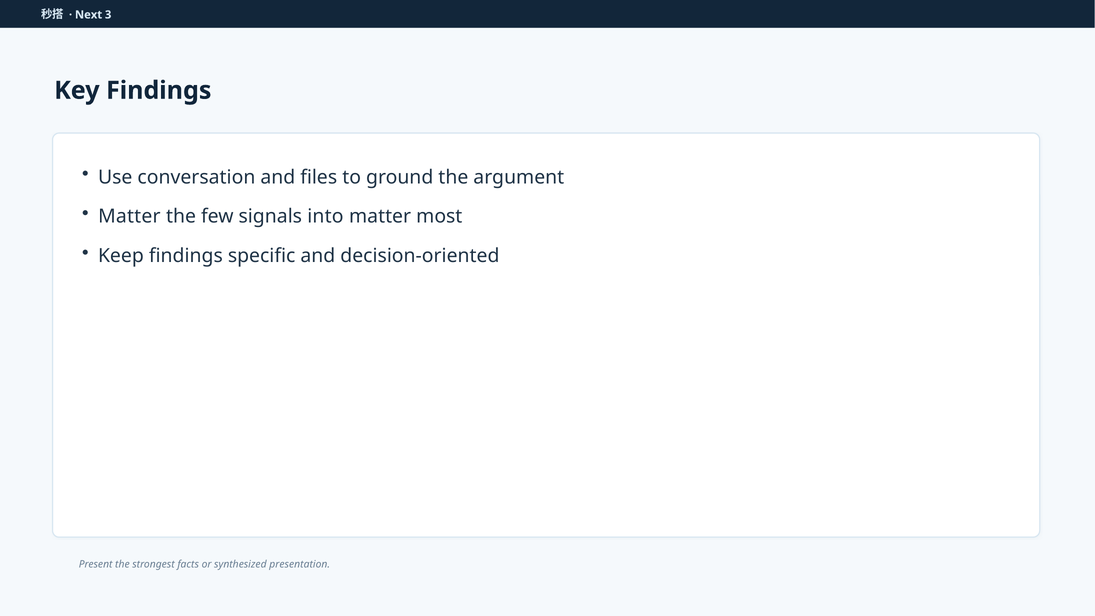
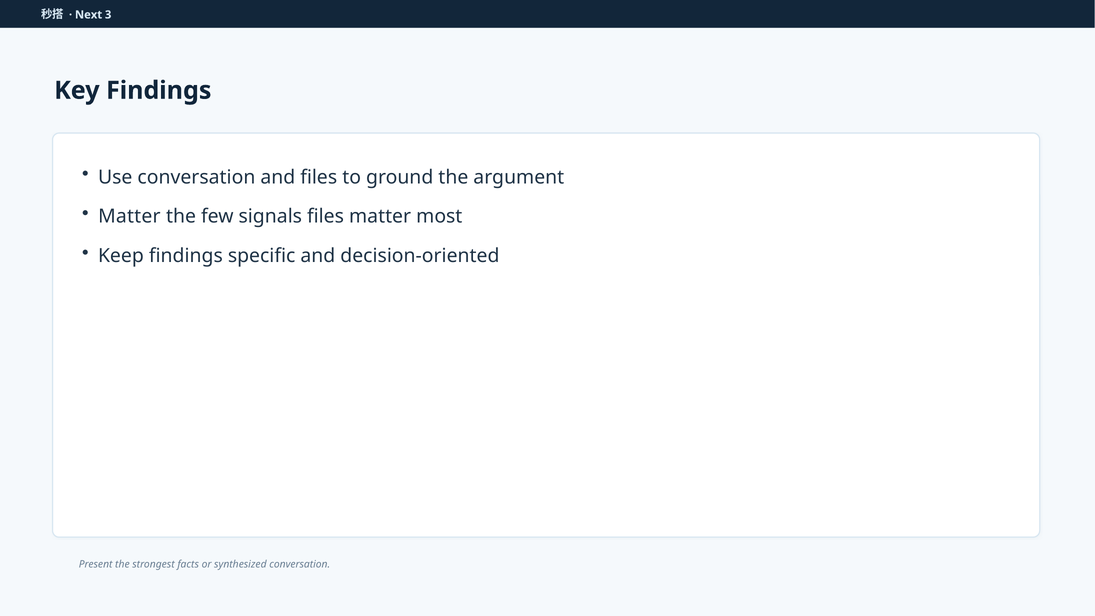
signals into: into -> files
synthesized presentation: presentation -> conversation
